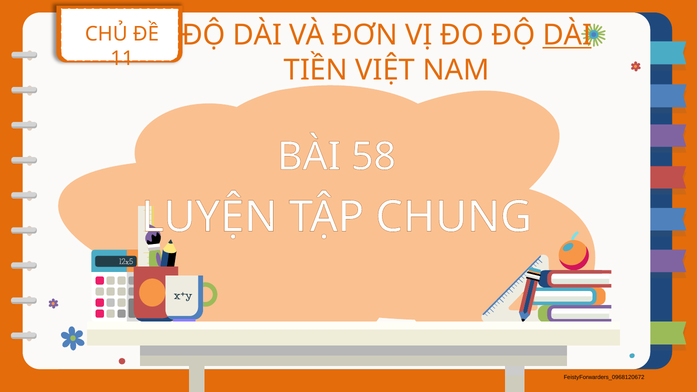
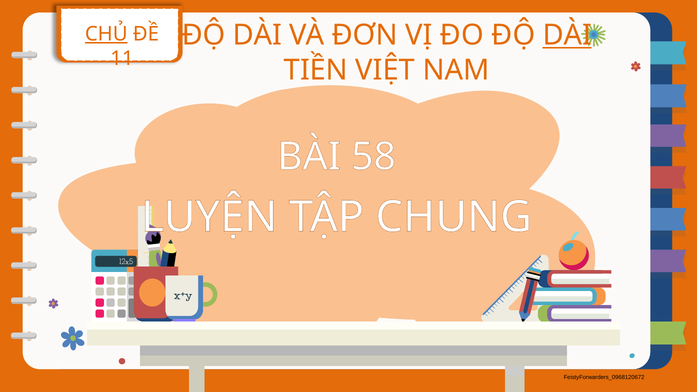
CHỦ underline: none -> present
